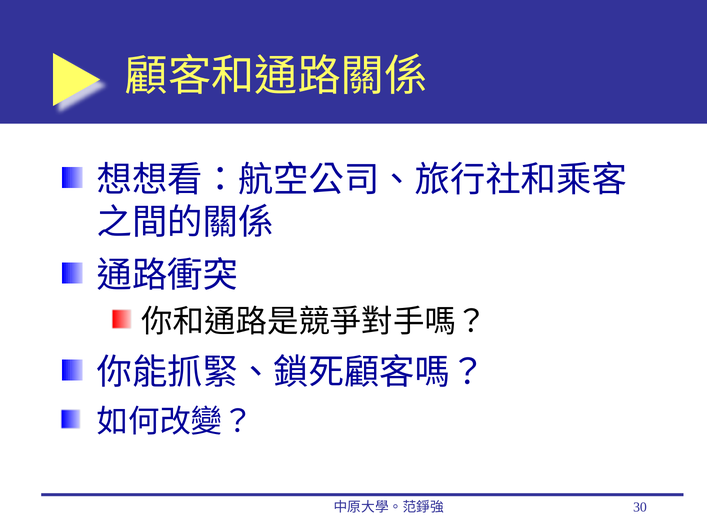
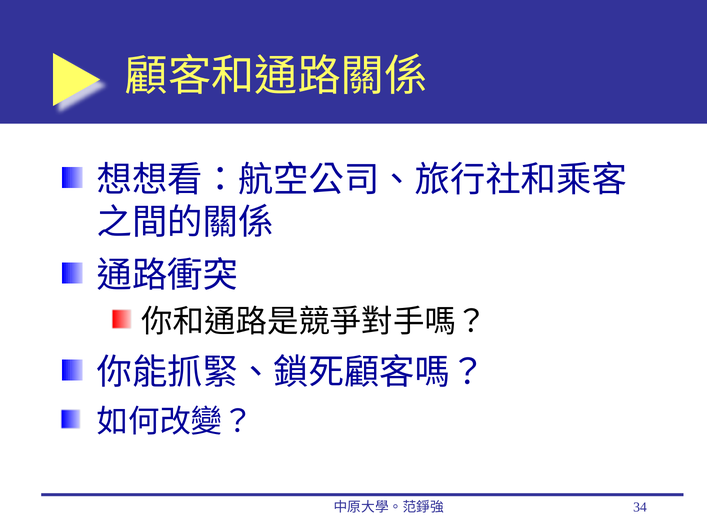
30: 30 -> 34
